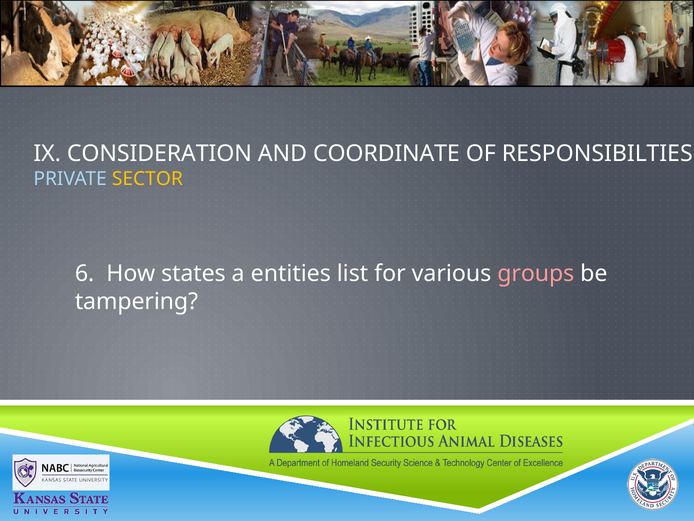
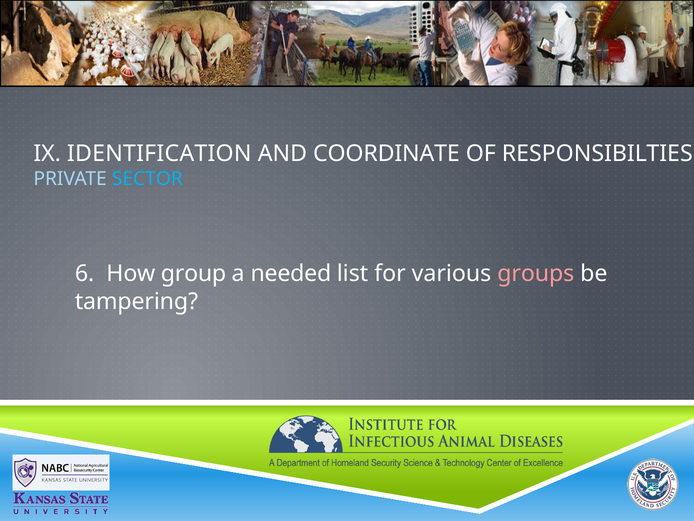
CONSIDERATION: CONSIDERATION -> IDENTIFICATION
SECTOR colour: yellow -> light blue
states: states -> group
entities: entities -> needed
